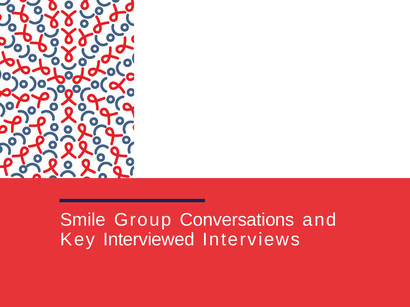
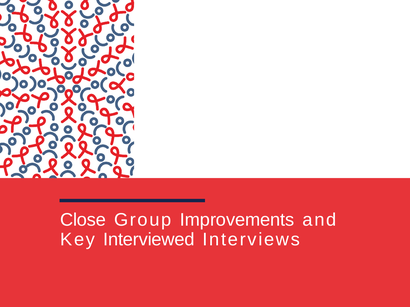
Smile: Smile -> Close
Conversations: Conversations -> Improvements
